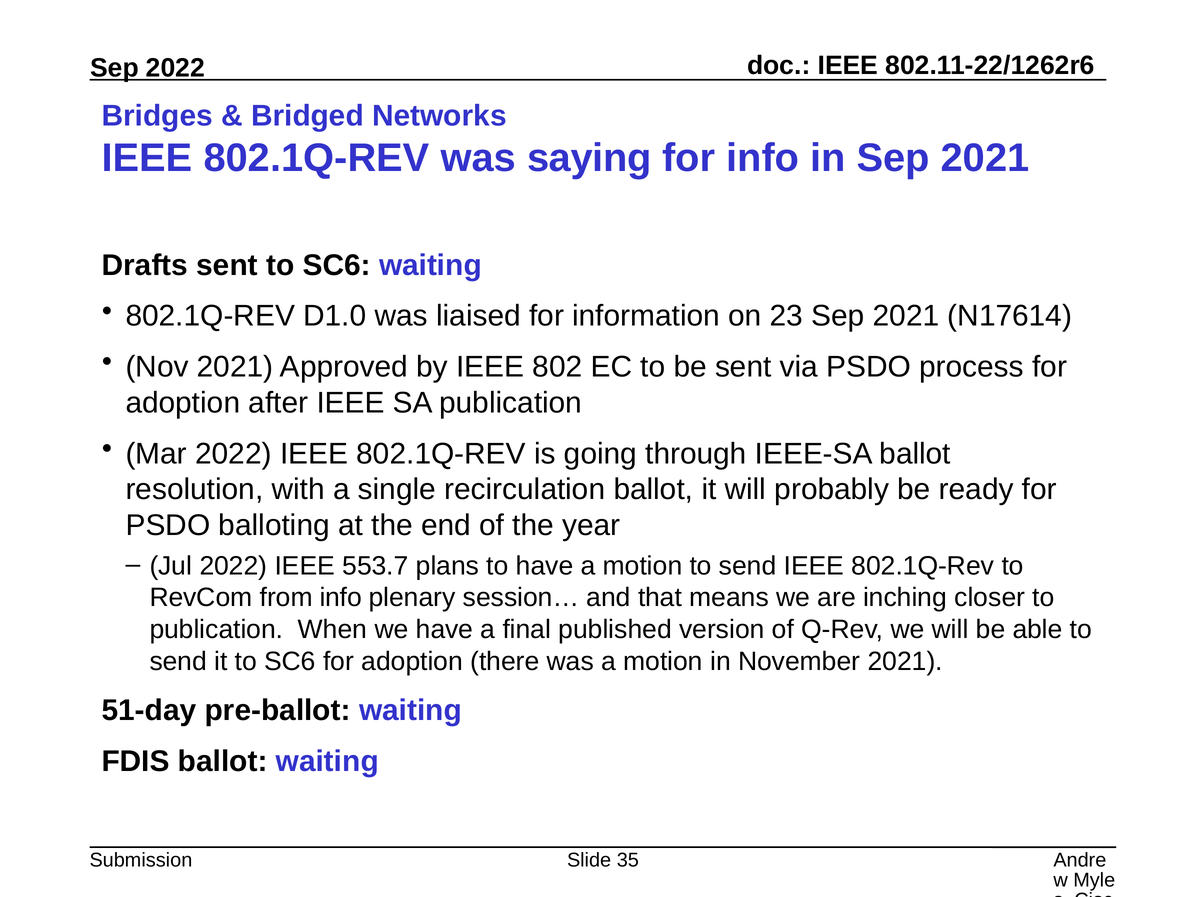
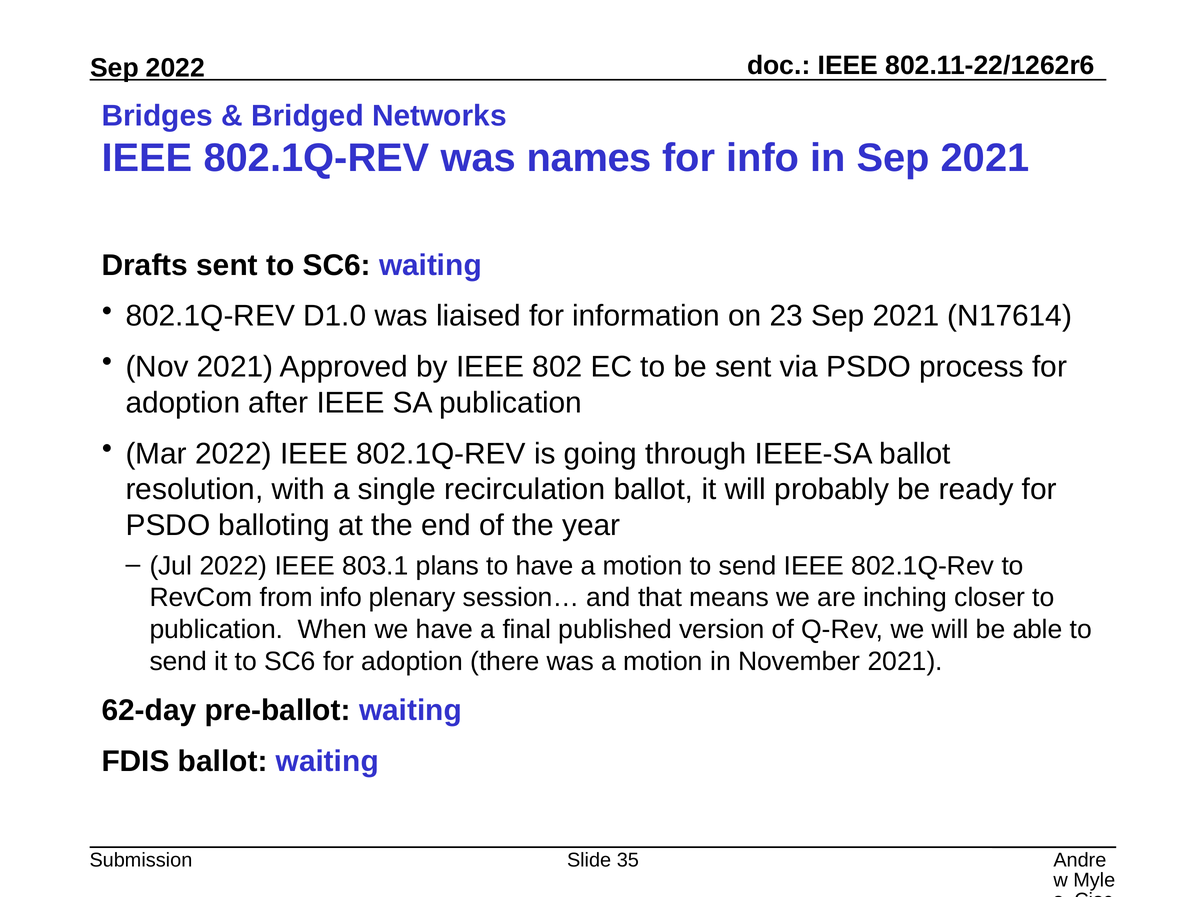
saying: saying -> names
553.7: 553.7 -> 803.1
51-day: 51-day -> 62-day
